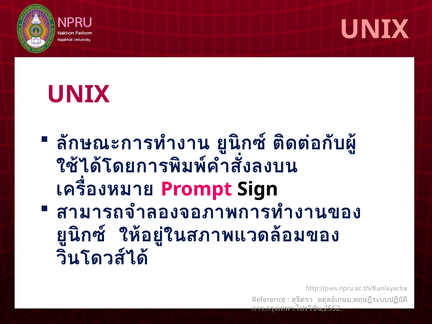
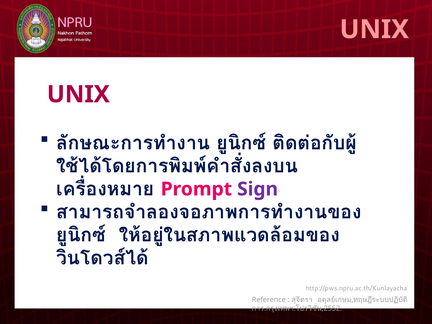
Sign colour: black -> purple
